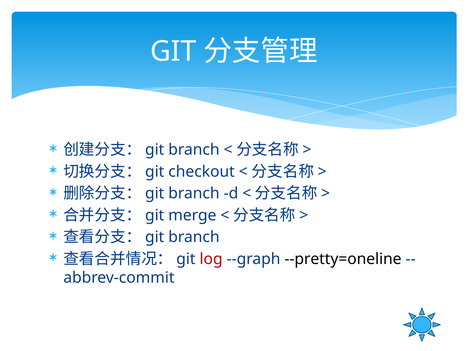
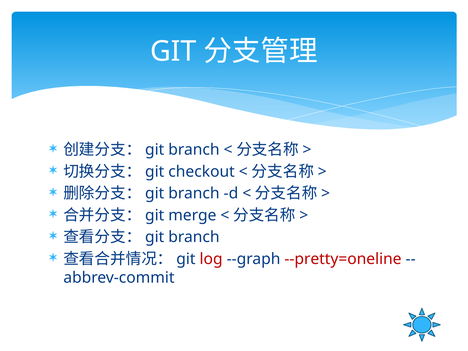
--pretty=oneline colour: black -> red
